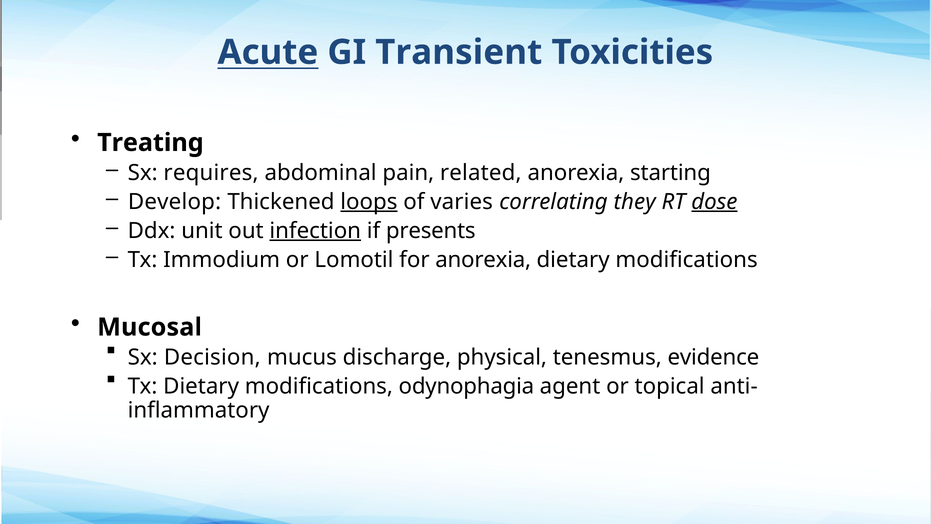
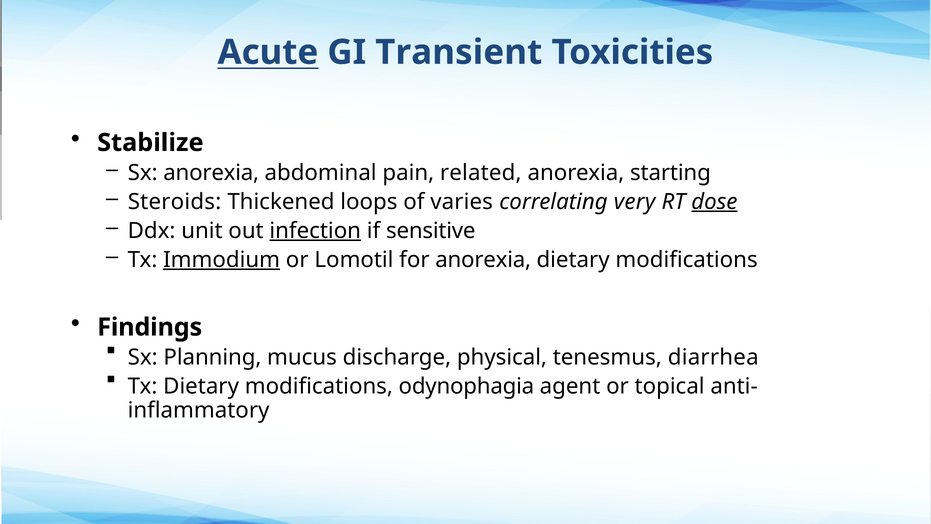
Treating: Treating -> Stabilize
Sx requires: requires -> anorexia
Develop: Develop -> Steroids
loops underline: present -> none
they: they -> very
presents: presents -> sensitive
Immodium underline: none -> present
Mucosal: Mucosal -> Findings
Decision: Decision -> Planning
evidence: evidence -> diarrhea
